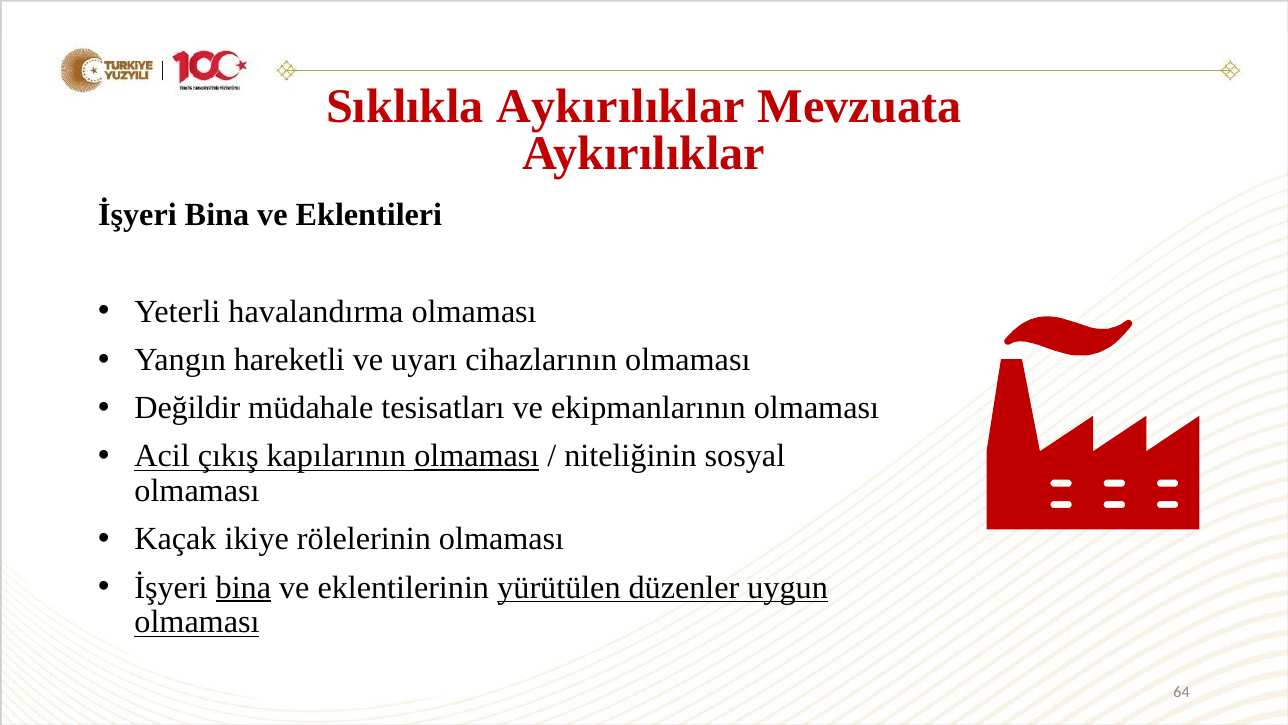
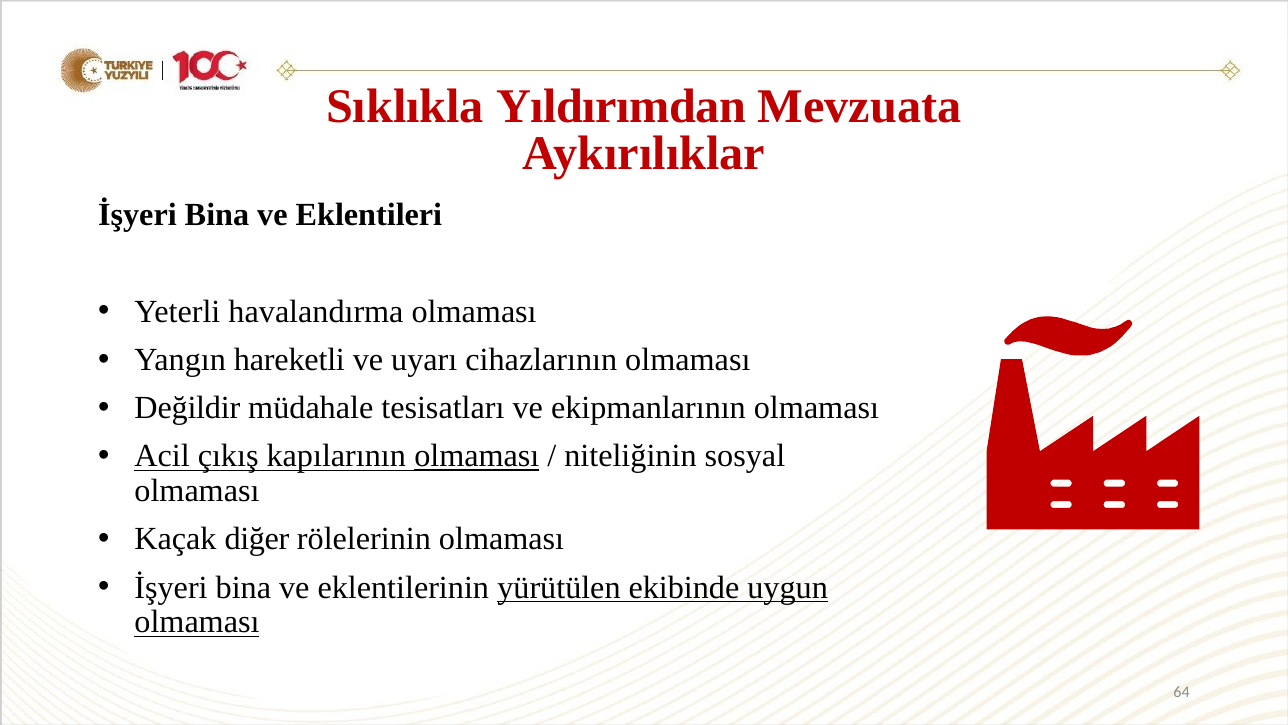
Sıklıkla Aykırılıklar: Aykırılıklar -> Yıldırımdan
ikiye: ikiye -> diğer
bina at (243, 587) underline: present -> none
düzenler: düzenler -> ekibinde
